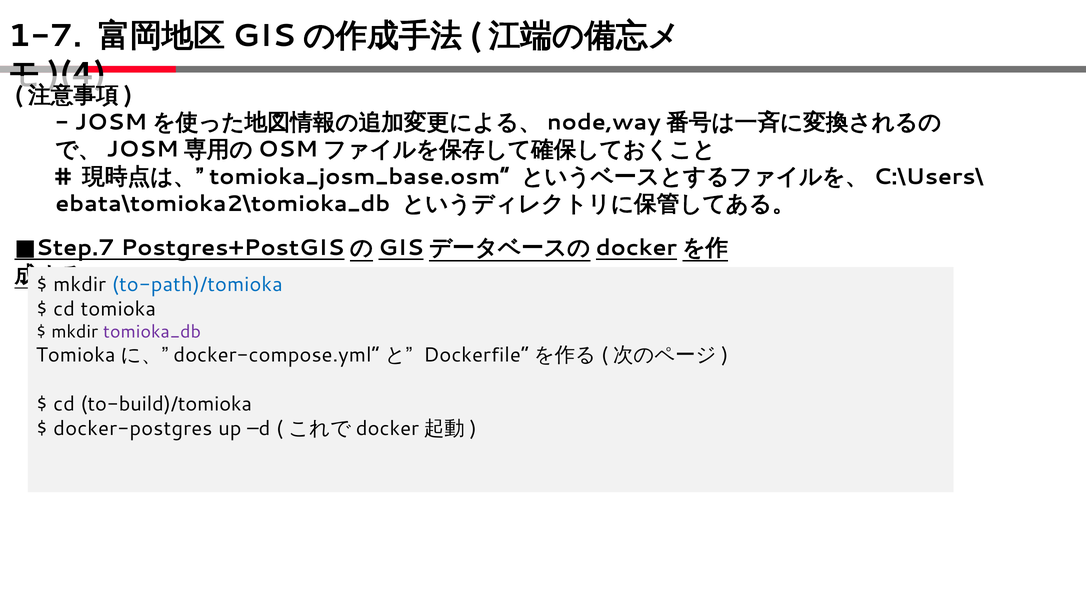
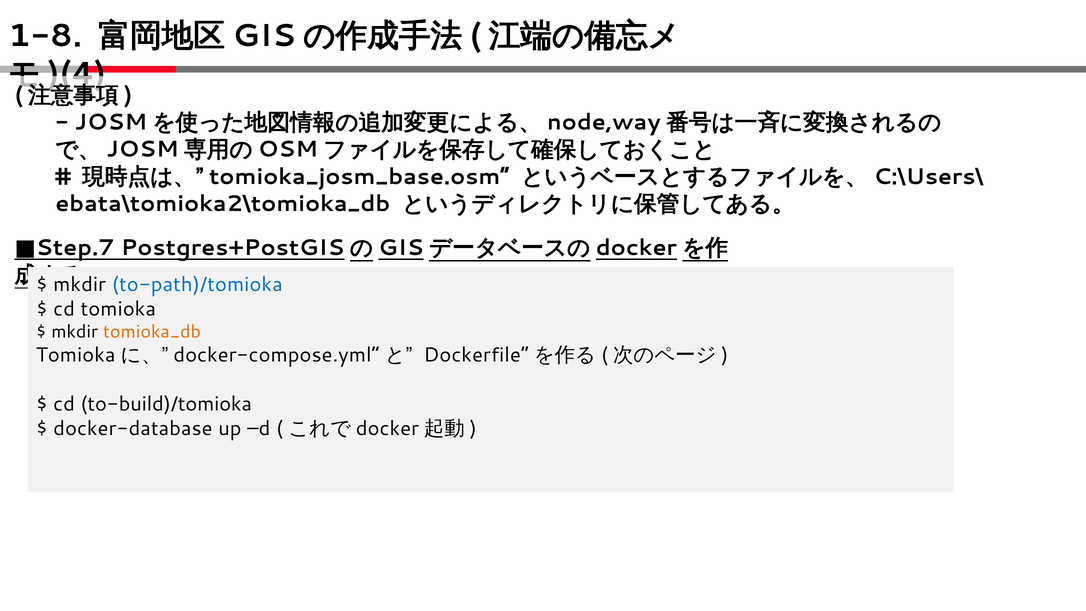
1-7: 1-7 -> 1-8
tomioka_db colour: purple -> orange
docker-postgres: docker-postgres -> docker-database
